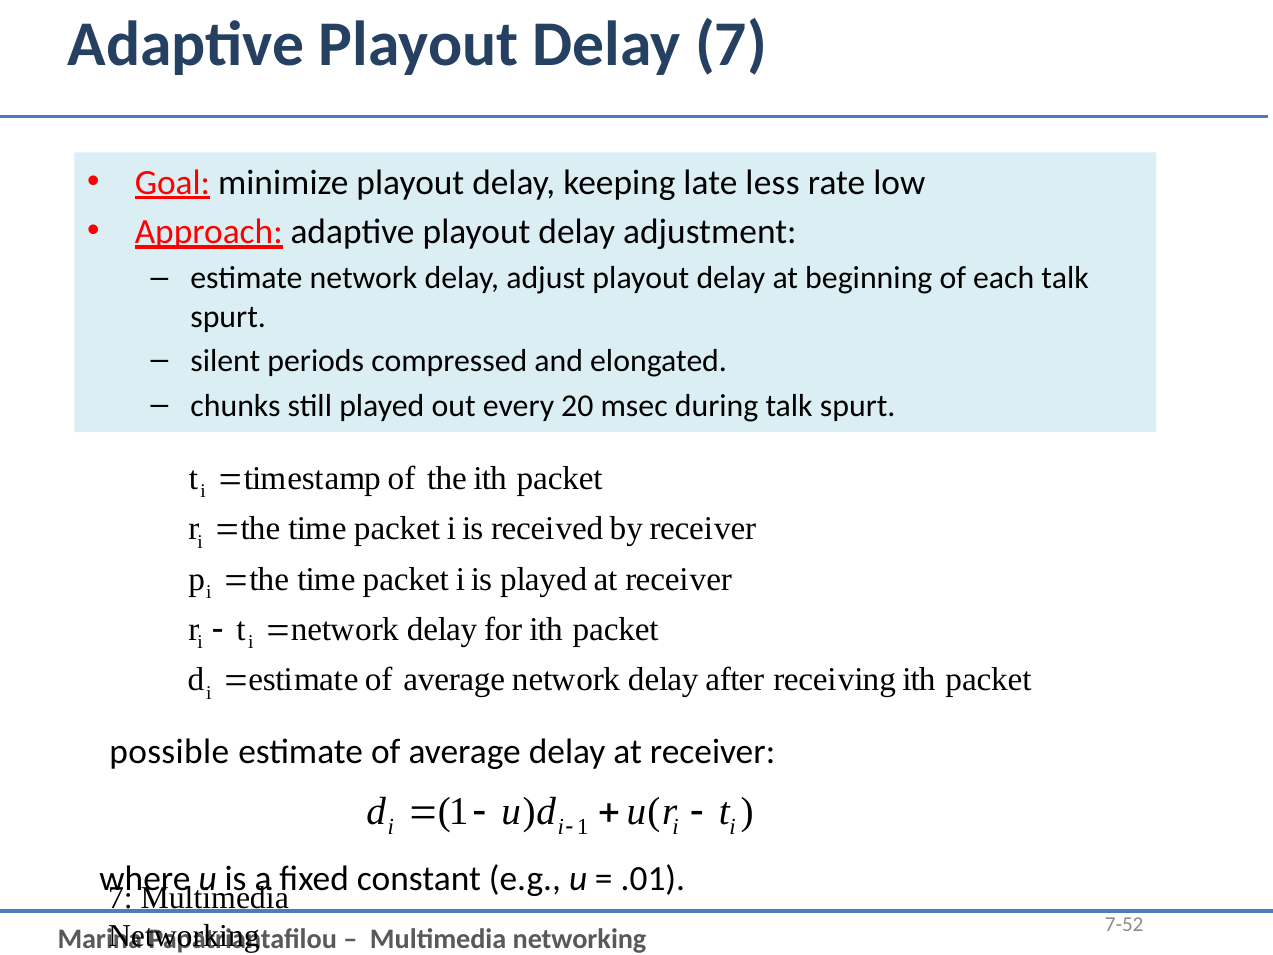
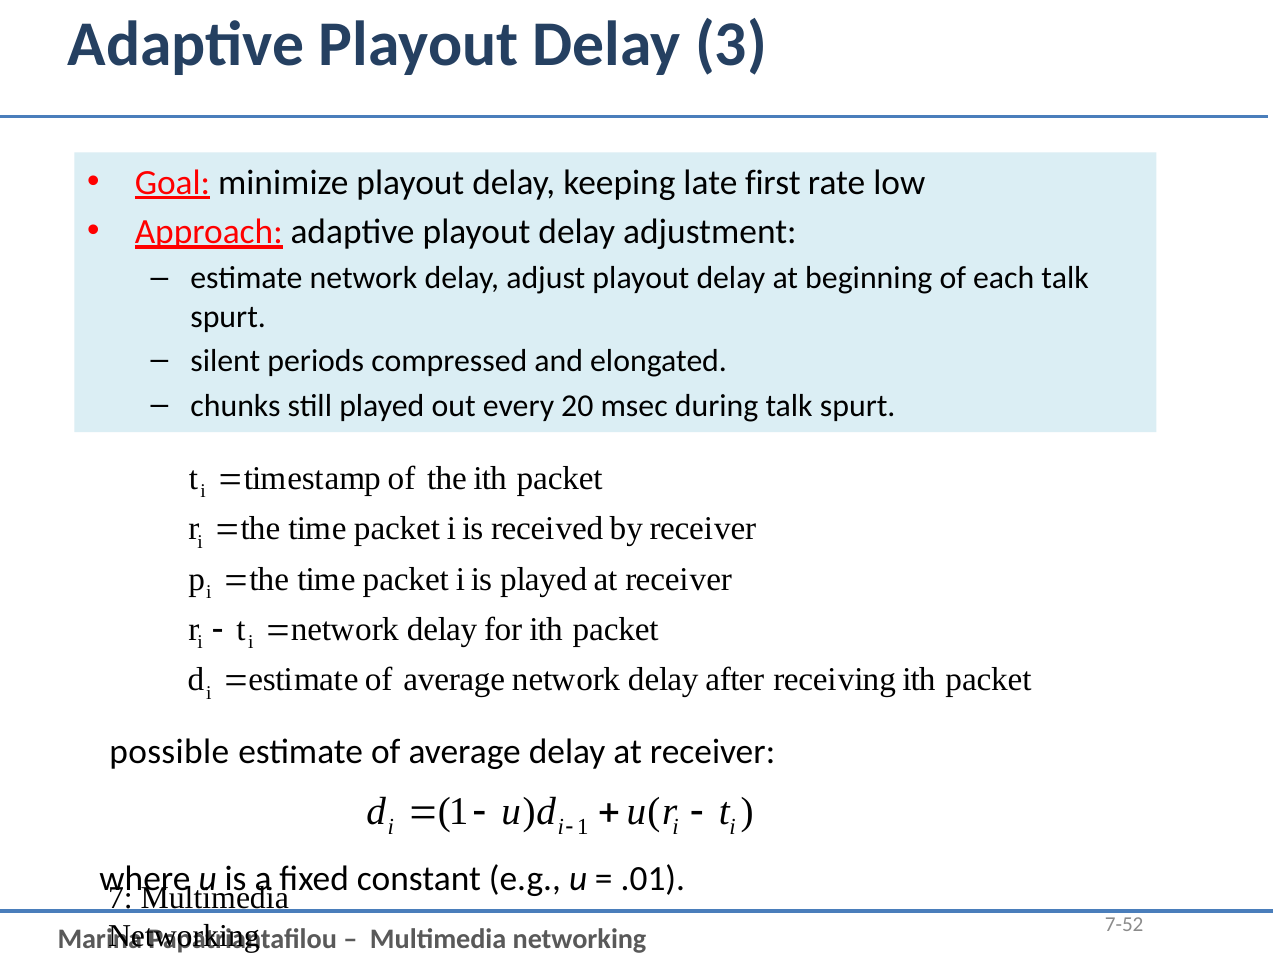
Delay 7: 7 -> 3
less: less -> first
